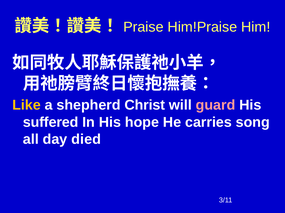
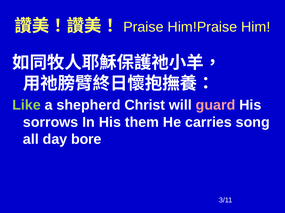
Like colour: yellow -> light green
suffered: suffered -> sorrows
hope: hope -> them
died: died -> bore
